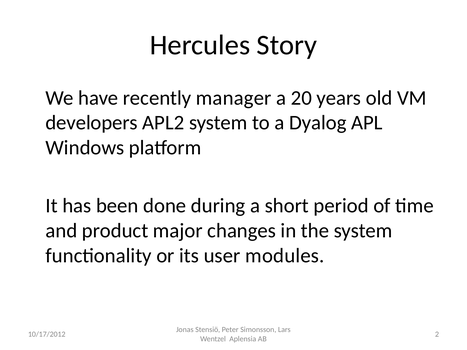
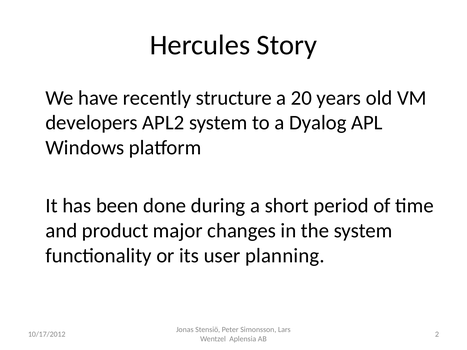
manager: manager -> structure
modules: modules -> planning
